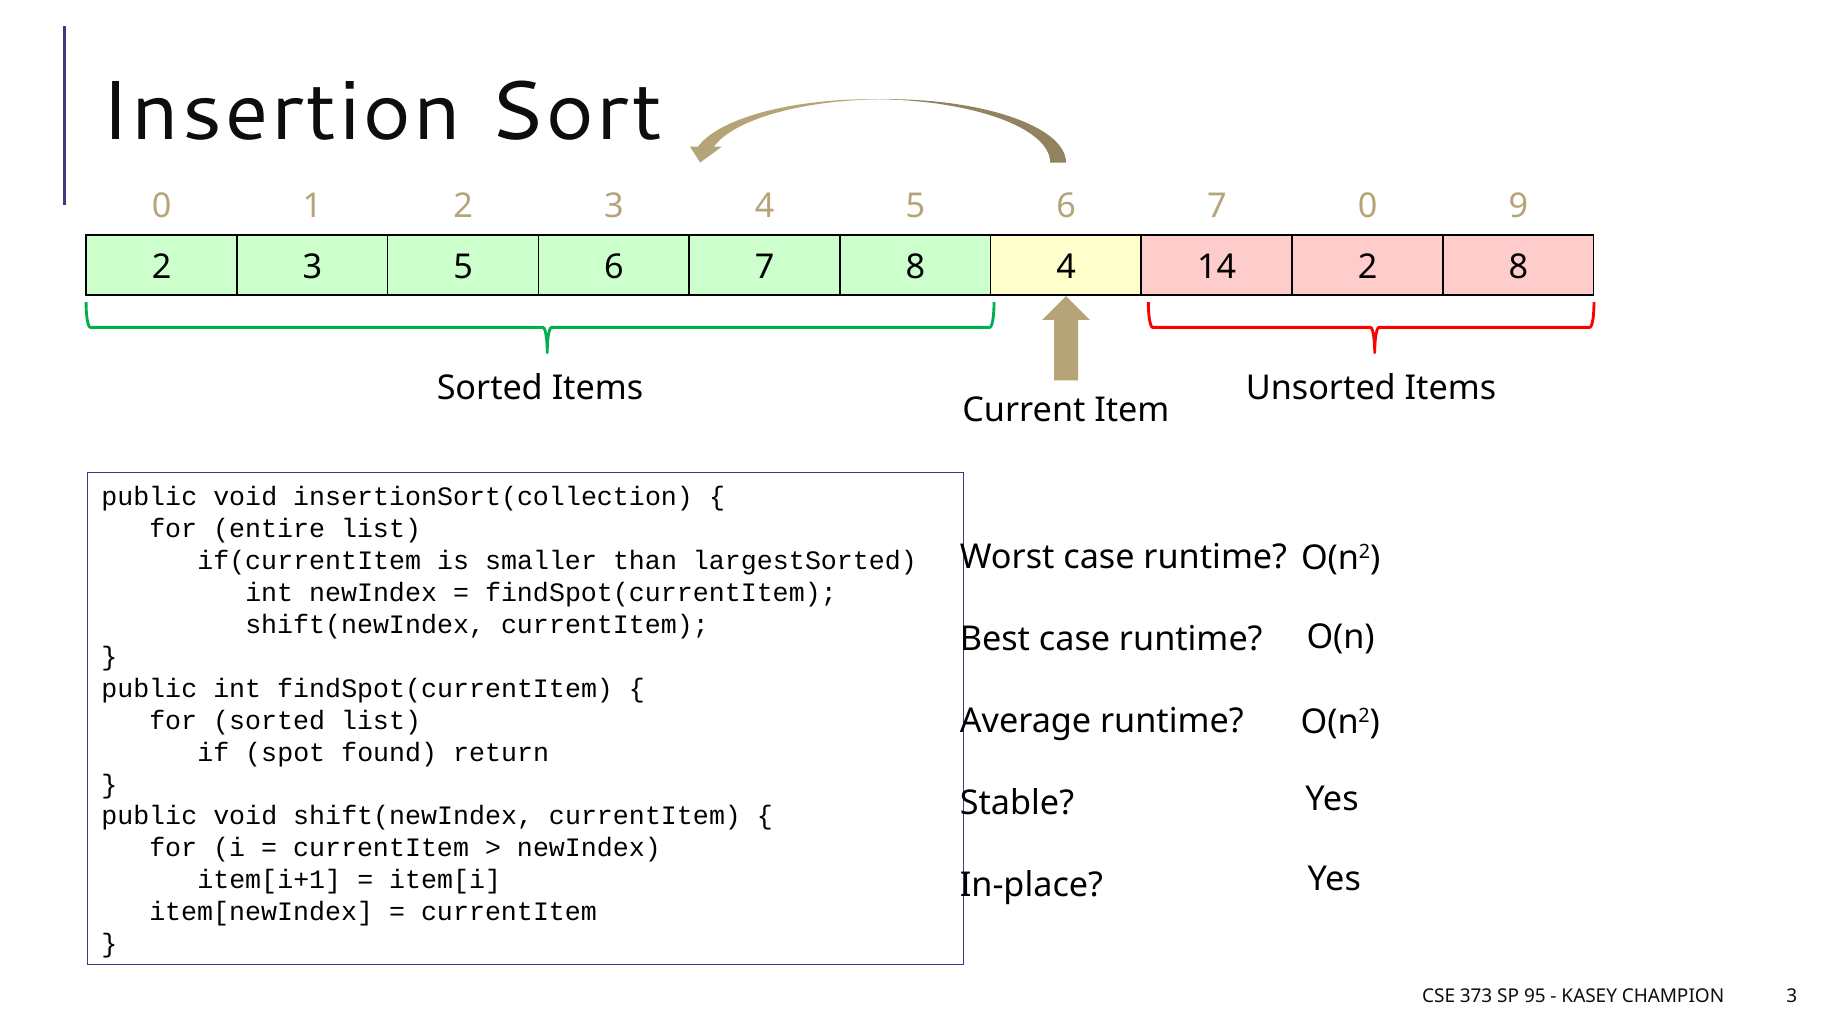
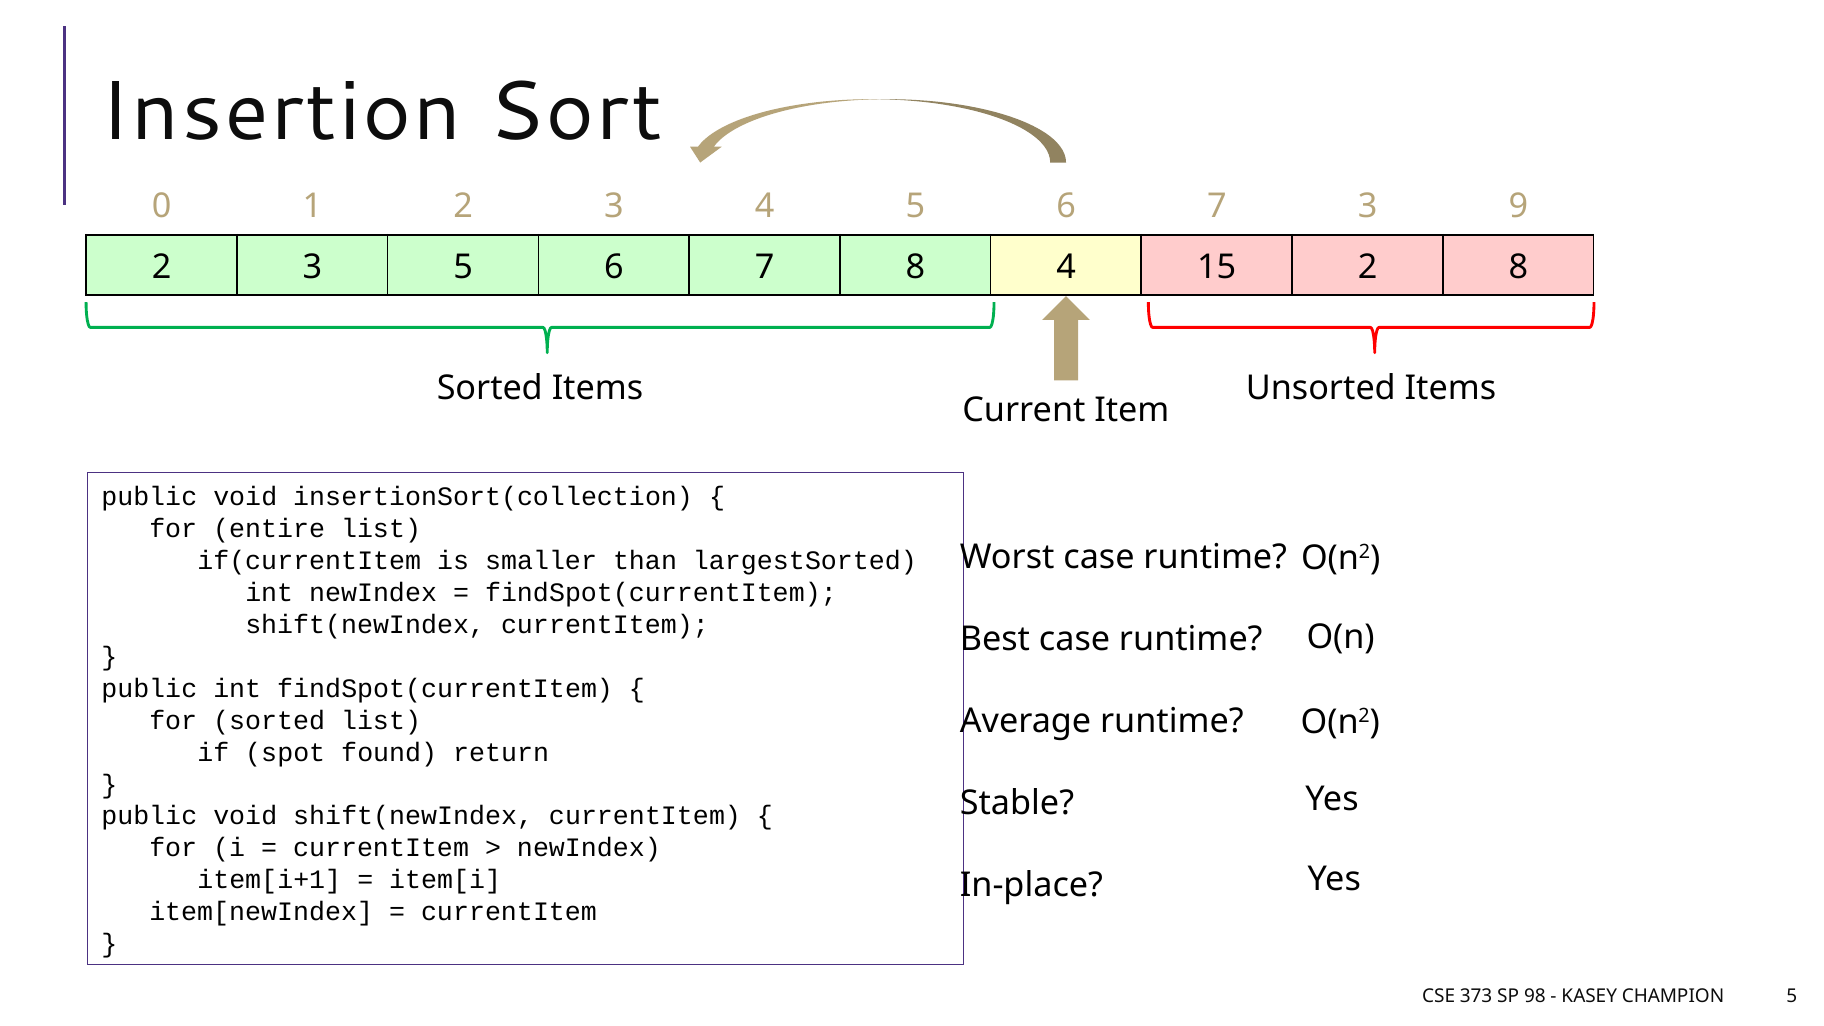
7 0: 0 -> 3
14: 14 -> 15
95: 95 -> 98
CHAMPION 3: 3 -> 5
